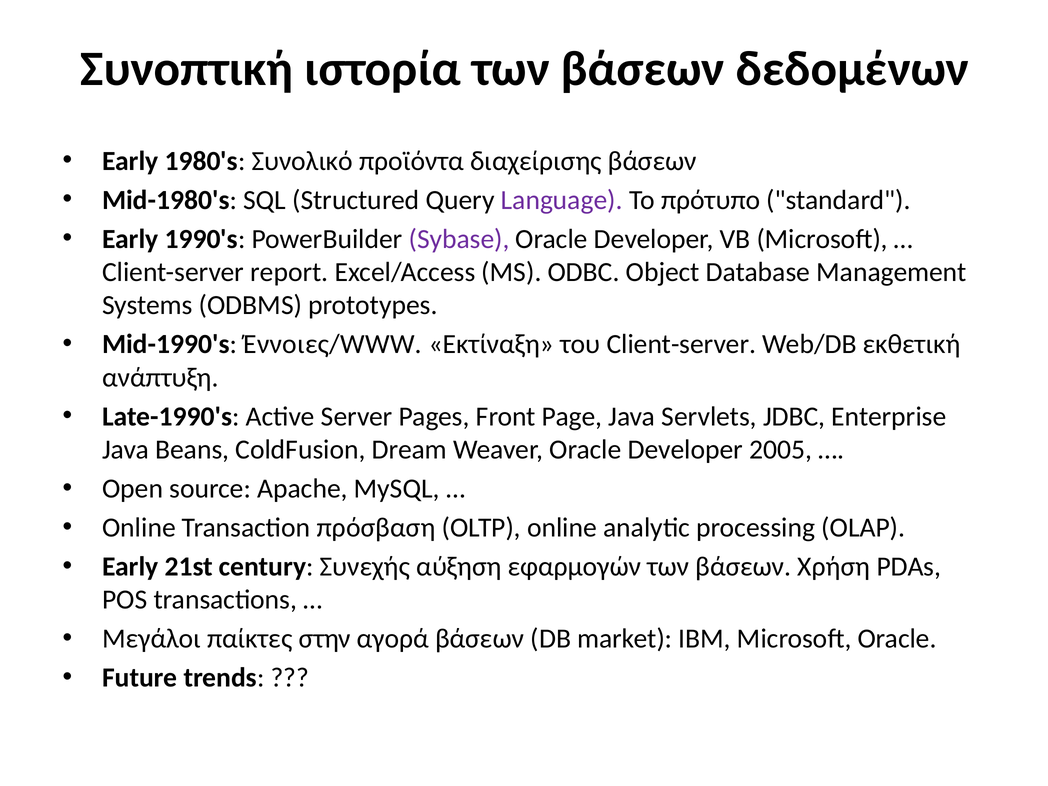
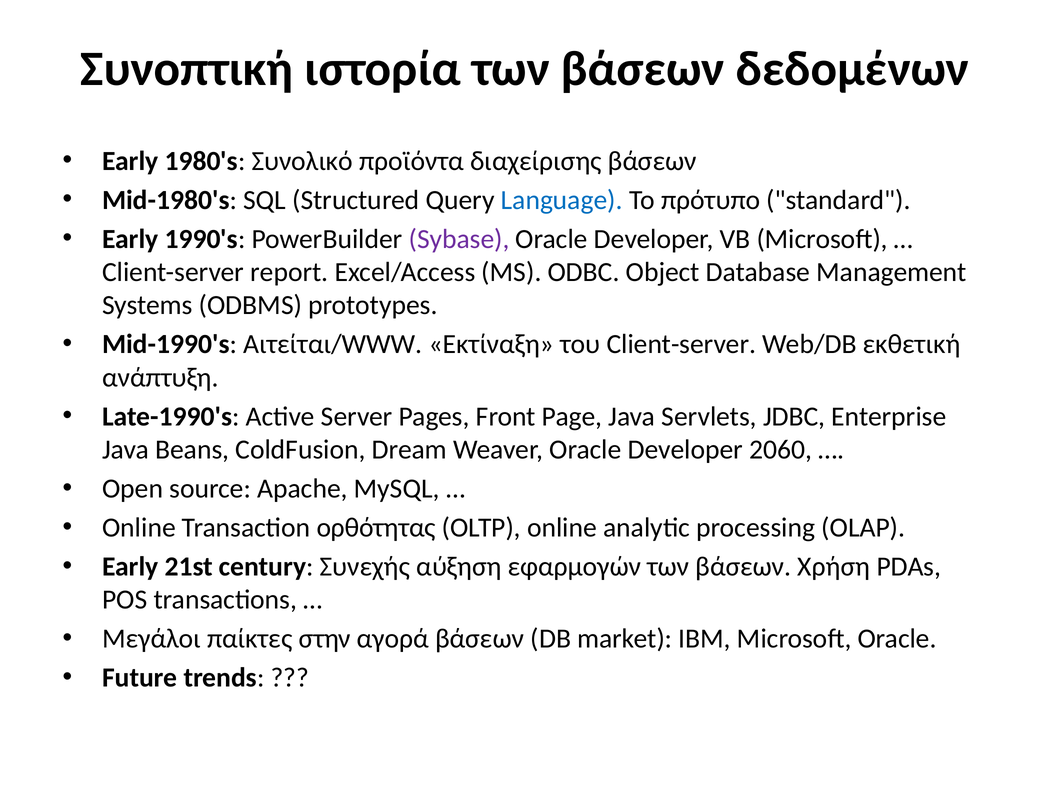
Language colour: purple -> blue
Έννοιες/WWW: Έννοιες/WWW -> Αιτείται/WWW
2005: 2005 -> 2060
πρόσβαση: πρόσβαση -> ορθότητας
